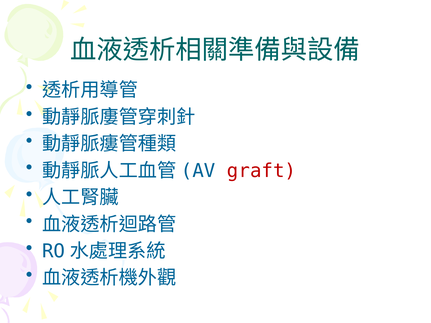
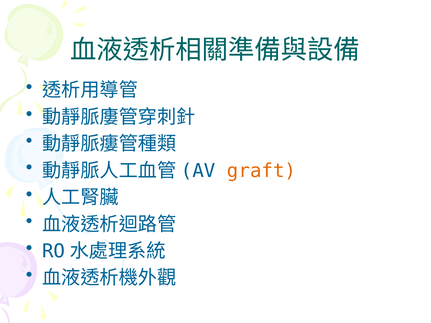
graft colour: red -> orange
